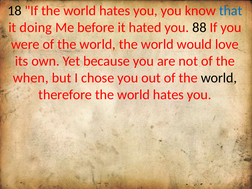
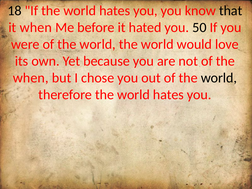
that colour: blue -> black
it doing: doing -> when
88: 88 -> 50
